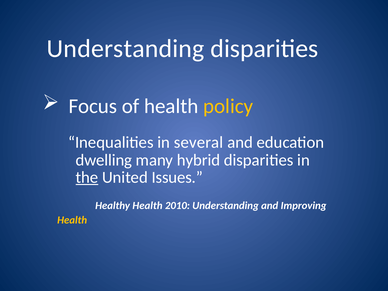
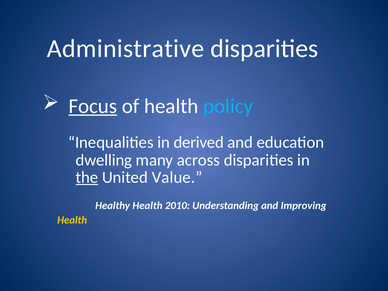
Understanding at (126, 49): Understanding -> Administrative
Focus underline: none -> present
policy colour: yellow -> light blue
several: several -> derived
hybrid: hybrid -> across
Issues: Issues -> Value
